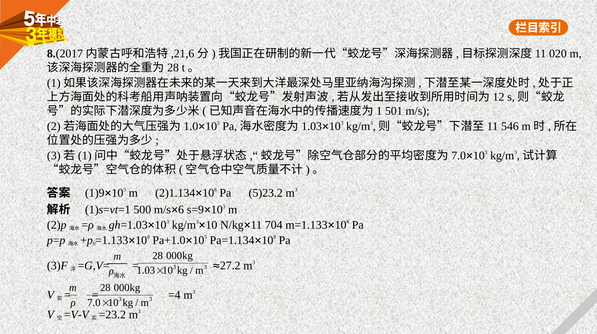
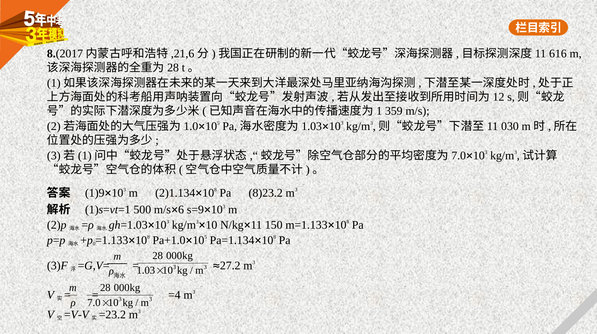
020: 020 -> 616
501: 501 -> 359
546: 546 -> 030
5)23.2: 5)23.2 -> 8)23.2
704: 704 -> 150
